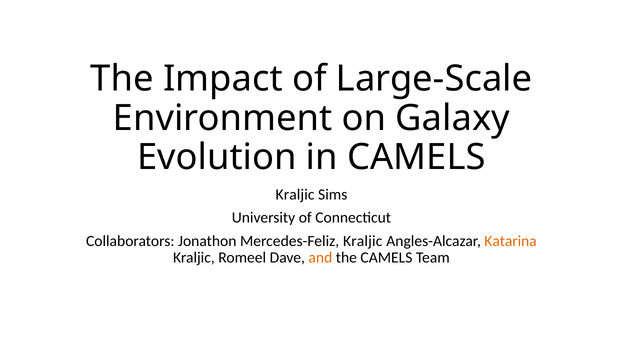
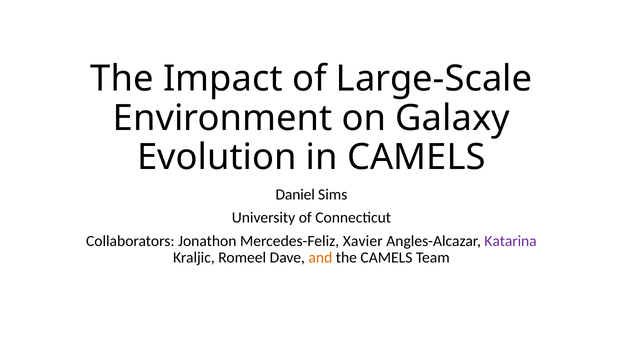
Kraljic at (295, 195): Kraljic -> Daniel
Mercedes-Feliz Kraljic: Kraljic -> Xavier
Katarina colour: orange -> purple
